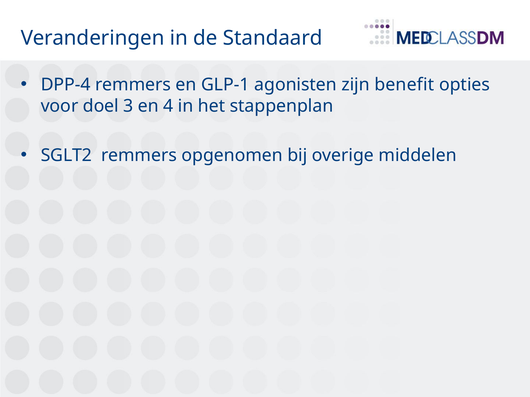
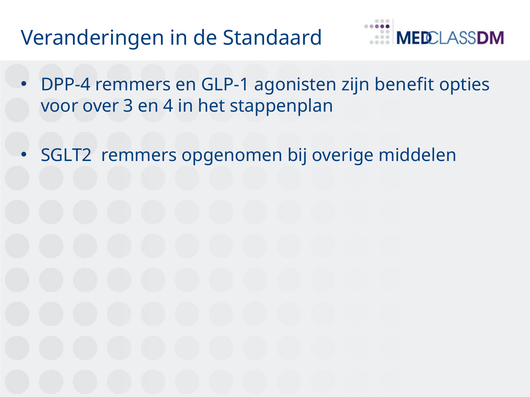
doel: doel -> over
